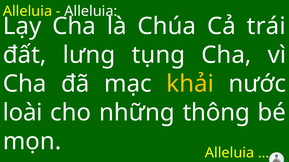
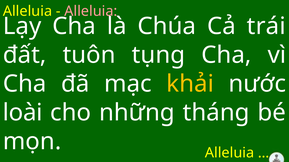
Alleluia at (91, 11) colour: white -> pink
lưng: lưng -> tuôn
thông: thông -> tháng
